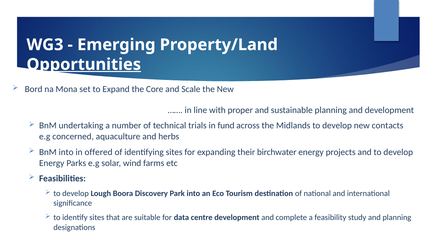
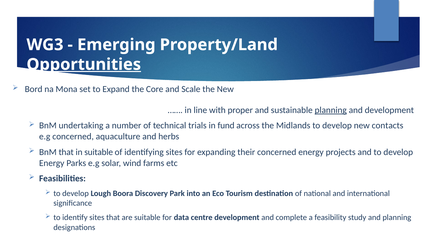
planning at (331, 110) underline: none -> present
BnM into: into -> that
in offered: offered -> suitable
their birchwater: birchwater -> concerned
